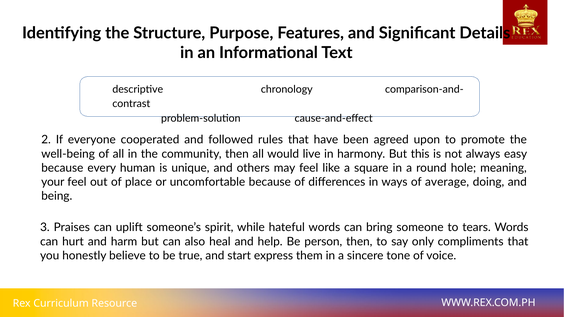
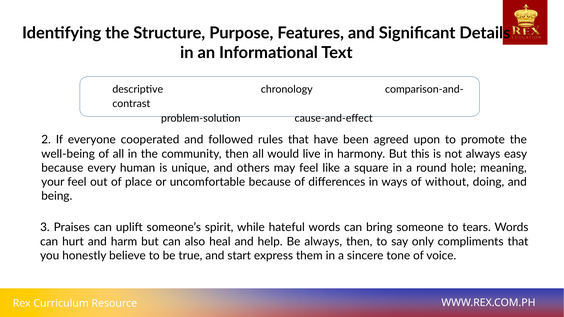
average: average -> without
Be person: person -> always
